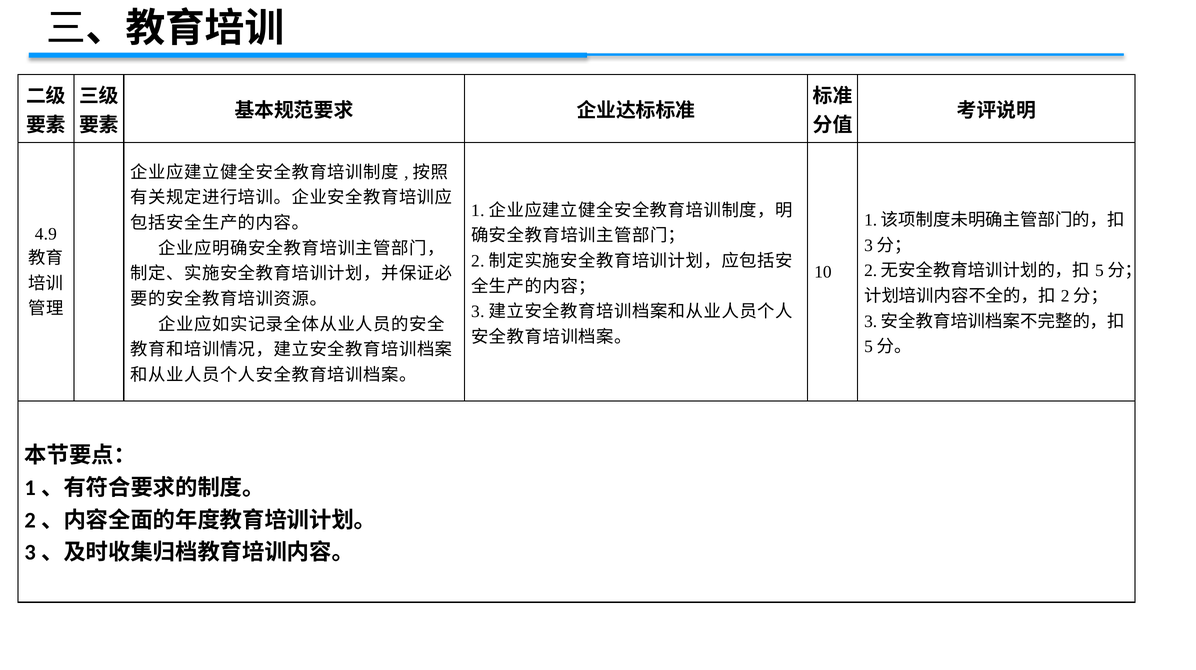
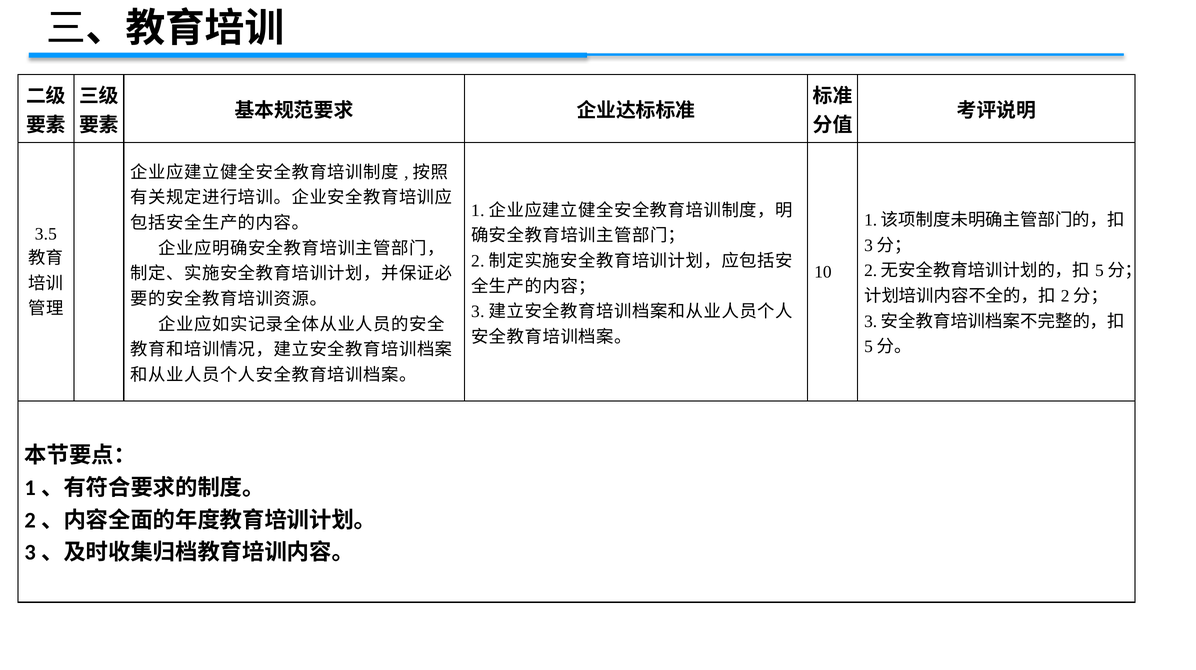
4.9: 4.9 -> 3.5
